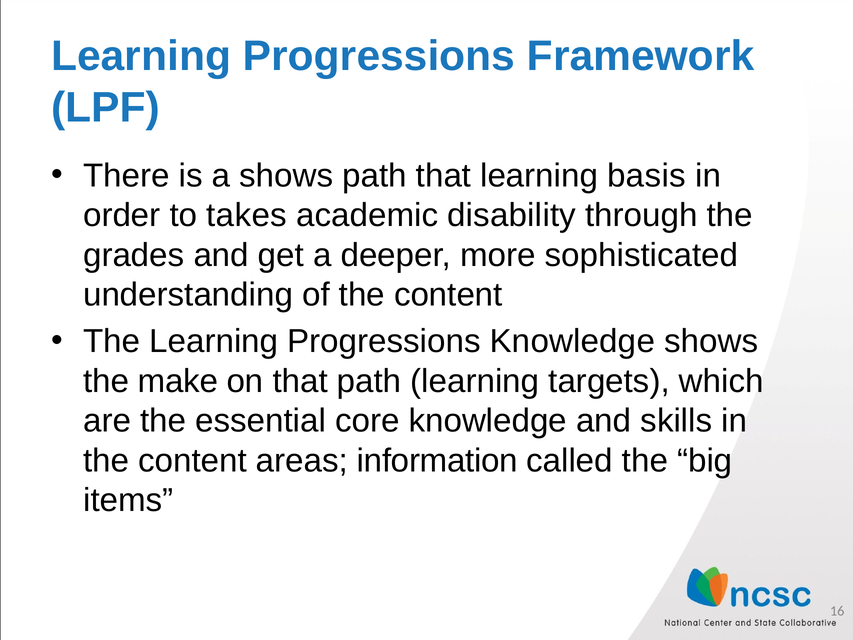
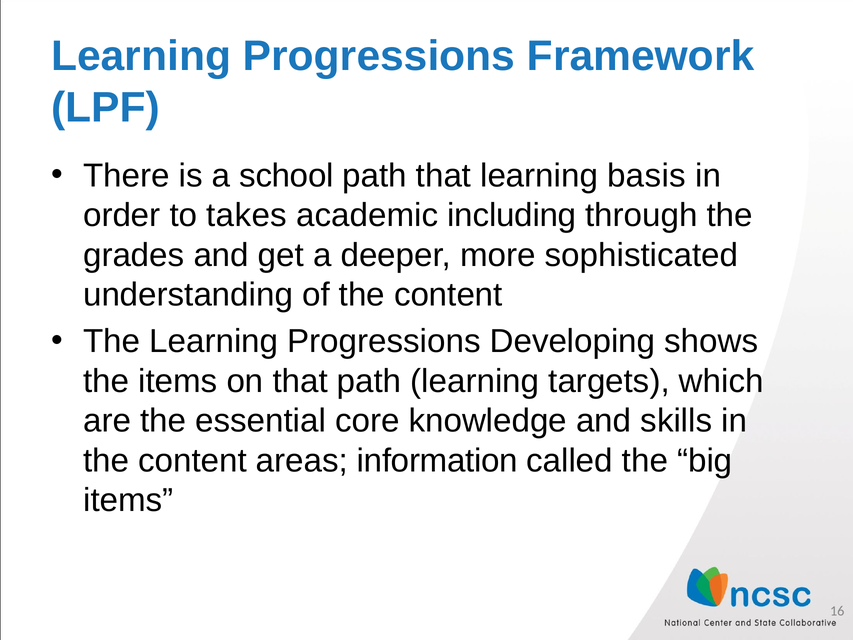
a shows: shows -> school
disability: disability -> including
Progressions Knowledge: Knowledge -> Developing
the make: make -> items
